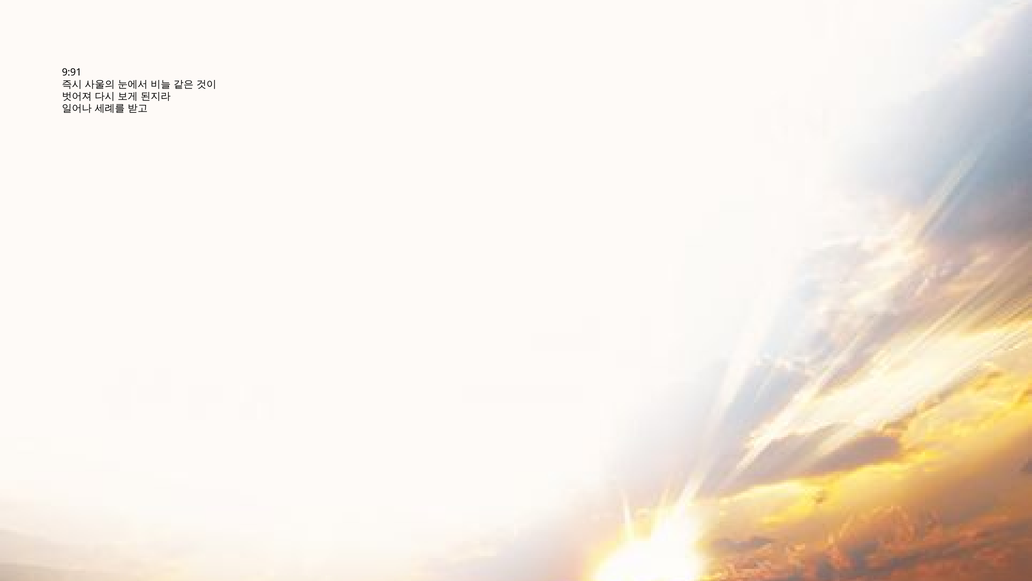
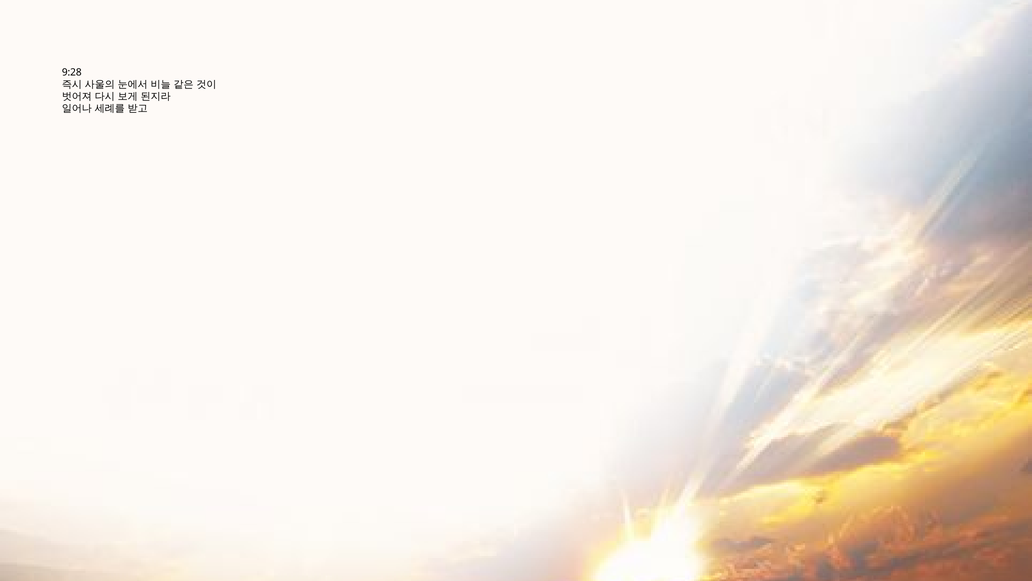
9:91: 9:91 -> 9:28
